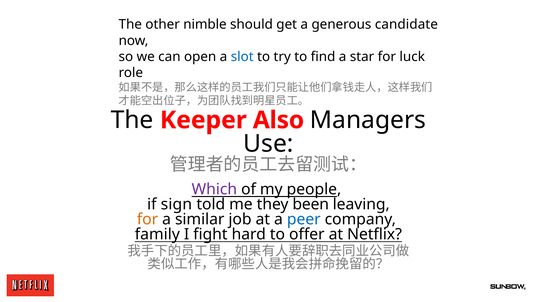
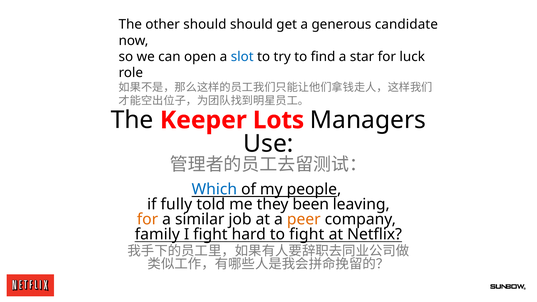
other nimble: nimble -> should
Also: Also -> Lots
Which colour: purple -> blue
sign: sign -> fully
peer colour: blue -> orange
to offer: offer -> fight
